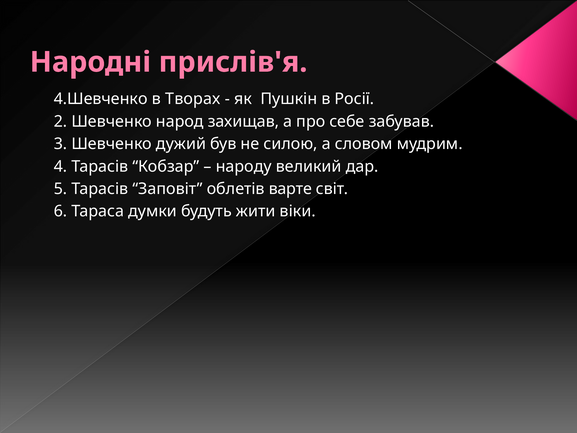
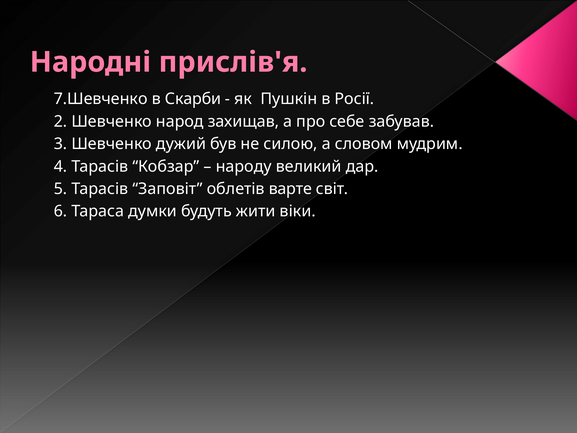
4.Шевченко: 4.Шевченко -> 7.Шевченко
Творах: Творах -> Скарби
